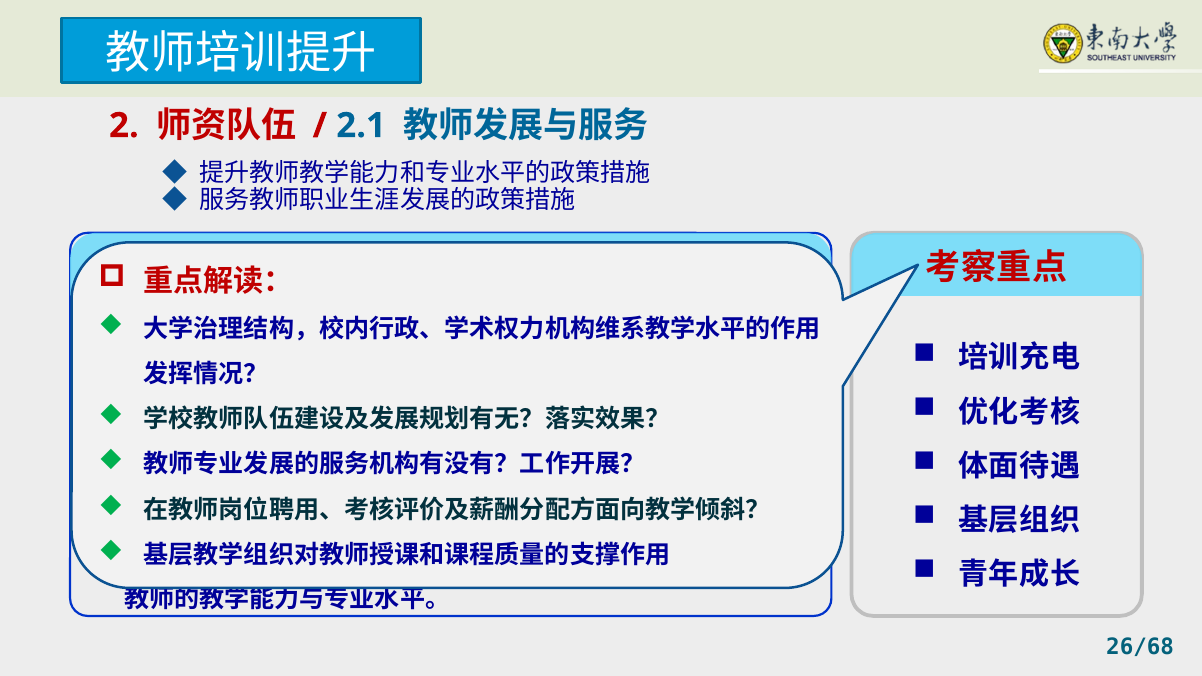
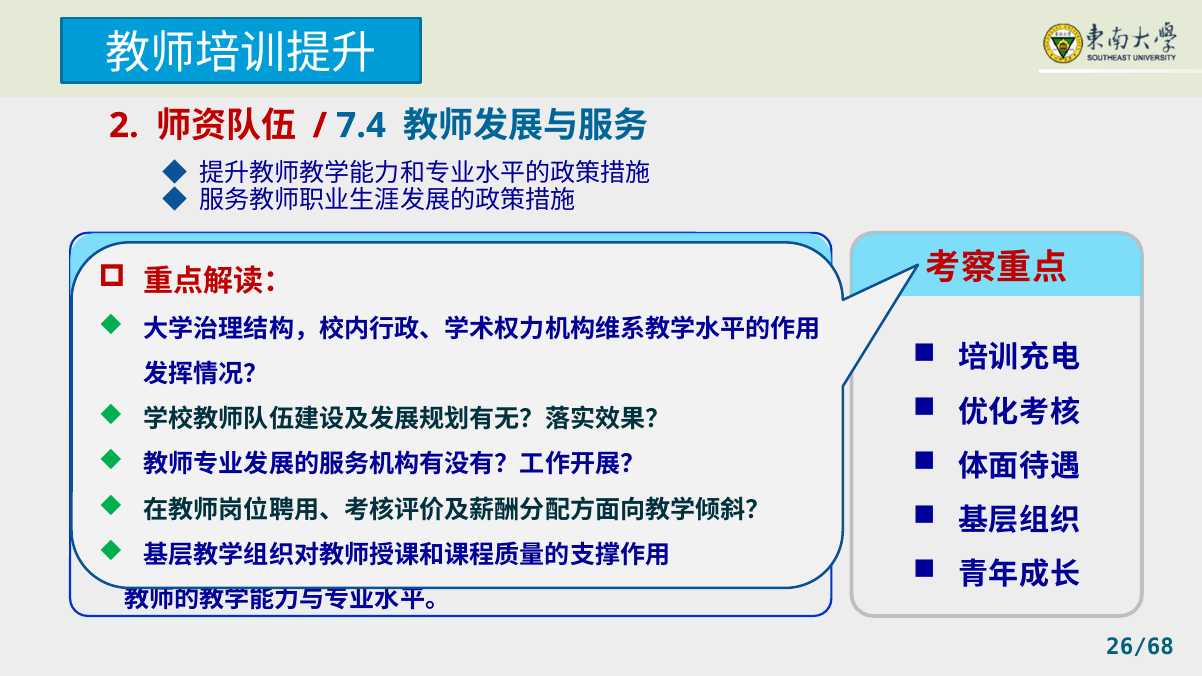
2.1: 2.1 -> 7.4
